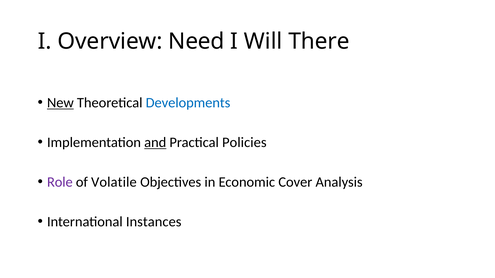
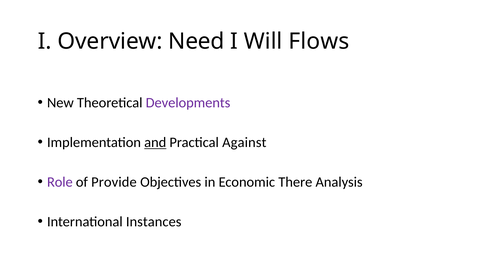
There: There -> Flows
New underline: present -> none
Developments colour: blue -> purple
Policies: Policies -> Against
Volatile: Volatile -> Provide
Cover: Cover -> There
